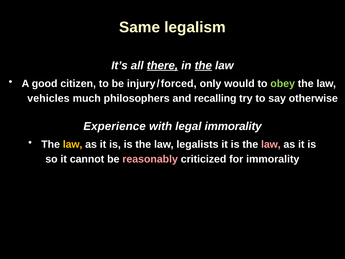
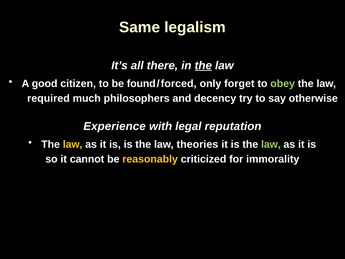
there underline: present -> none
injury: injury -> found
would: would -> forget
vehicles: vehicles -> required
recalling: recalling -> decency
legal immorality: immorality -> reputation
legalists: legalists -> theories
law at (271, 144) colour: pink -> light green
reasonably colour: pink -> yellow
